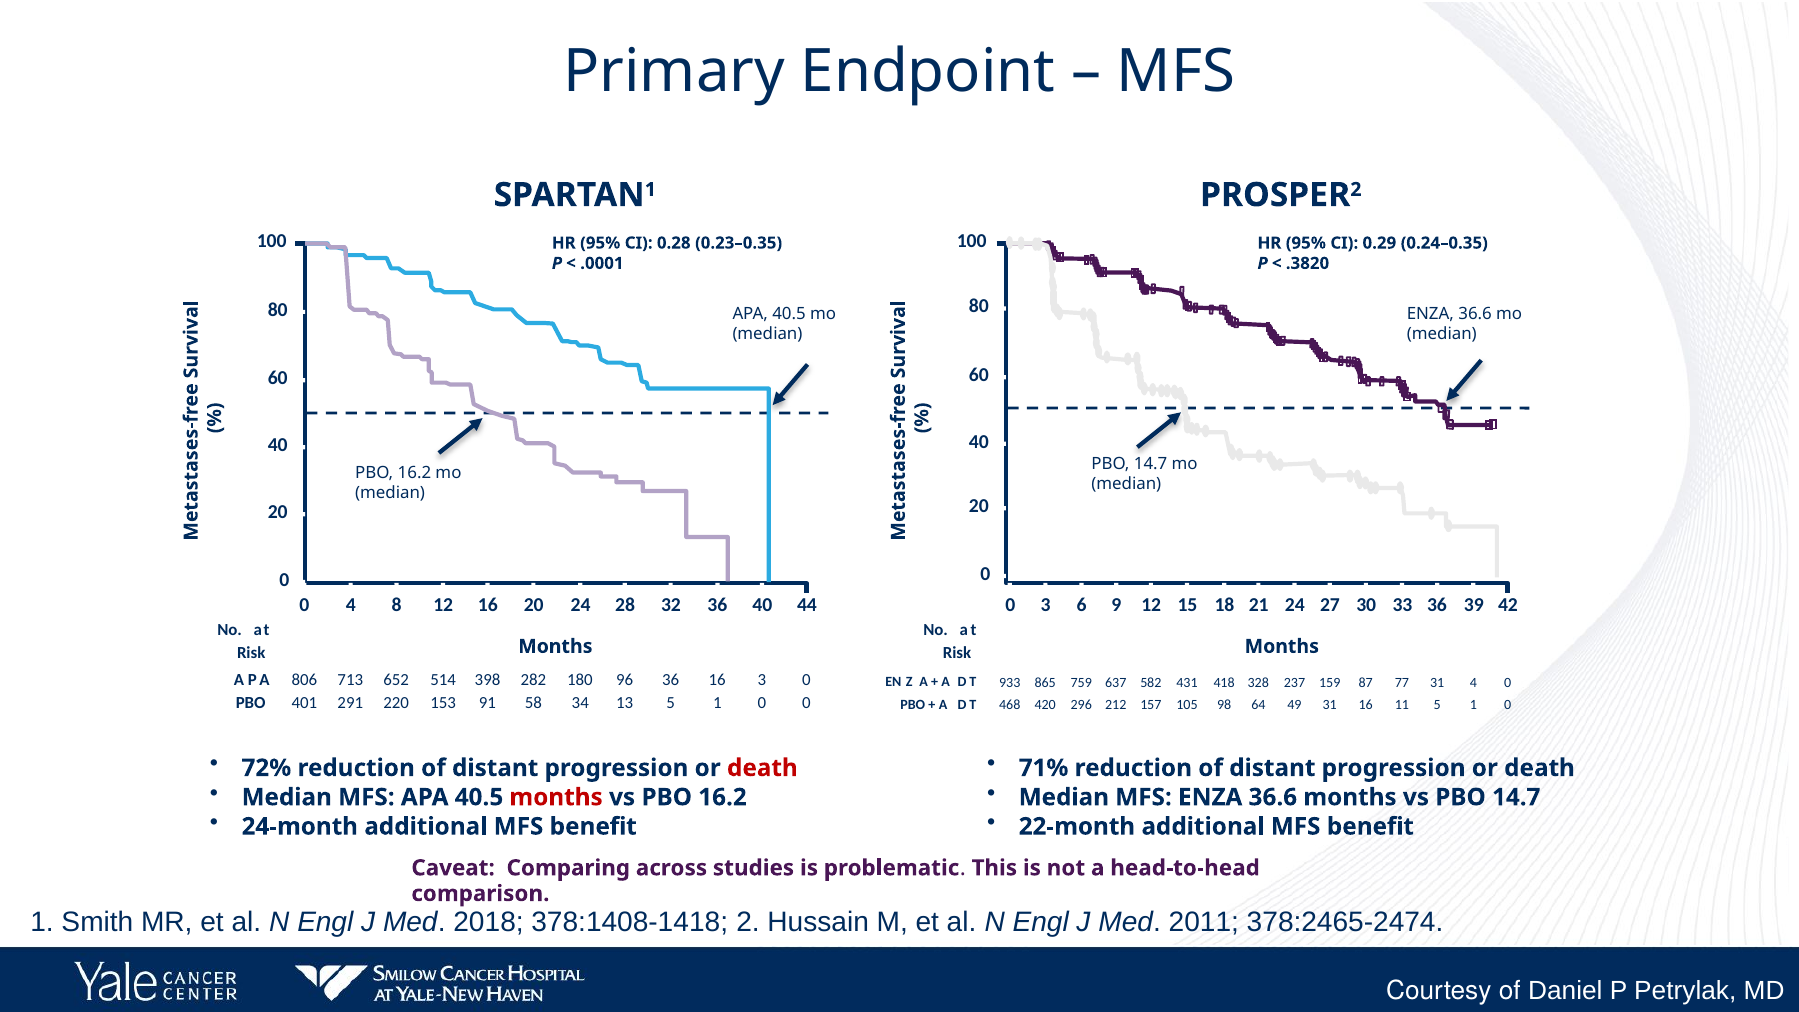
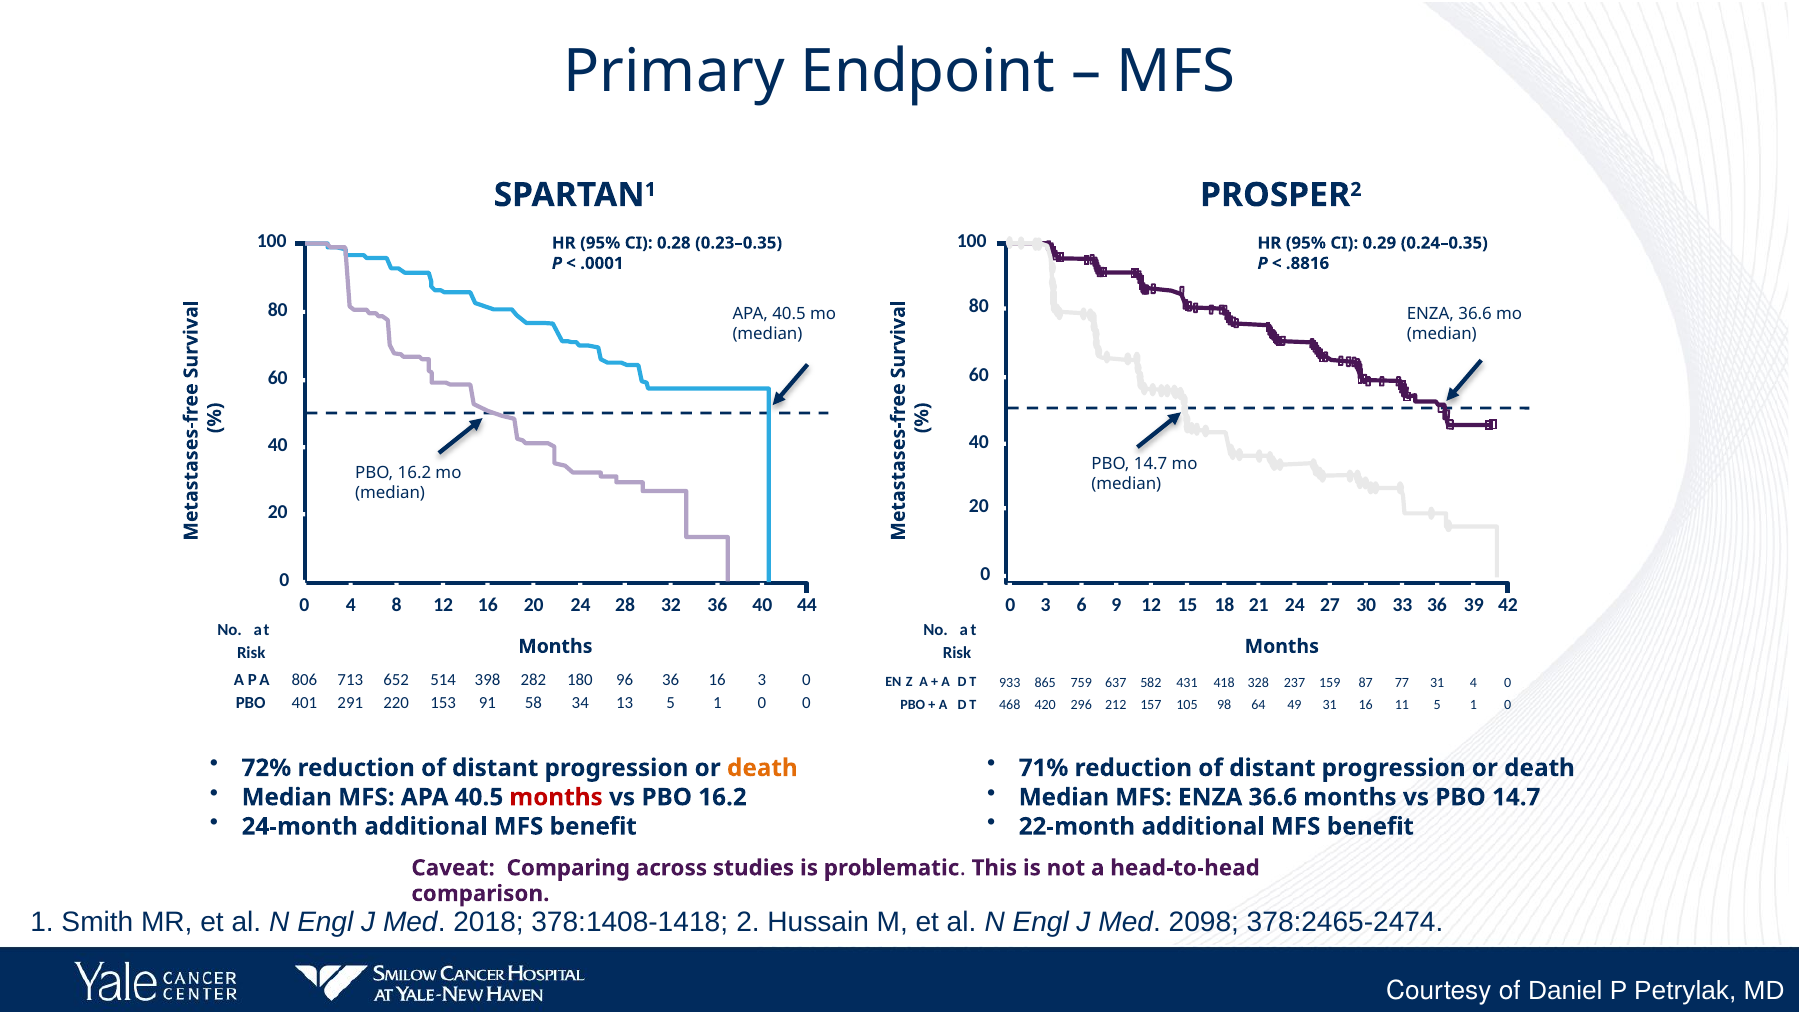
.3820: .3820 -> .8816
death at (762, 768) colour: red -> orange
2011: 2011 -> 2098
